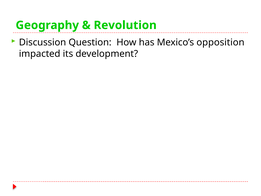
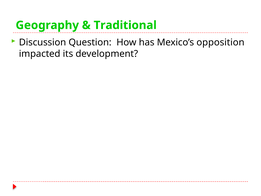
Revolution: Revolution -> Traditional
